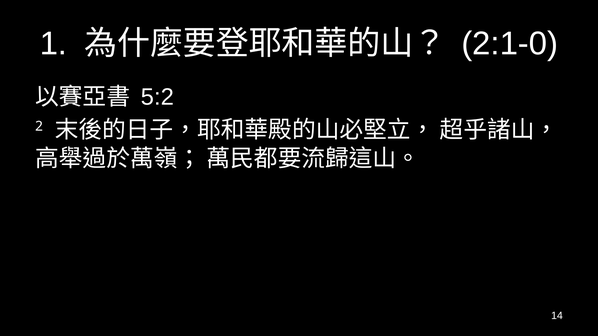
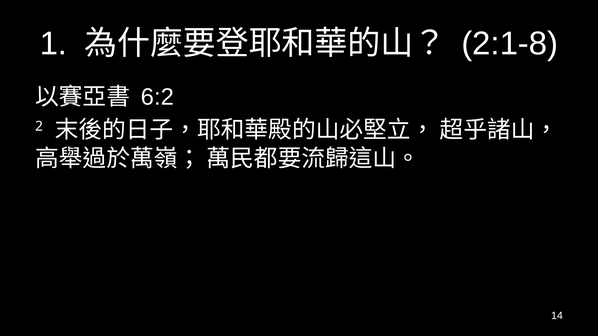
2:1-0: 2:1-0 -> 2:1-8
5:2: 5:2 -> 6:2
